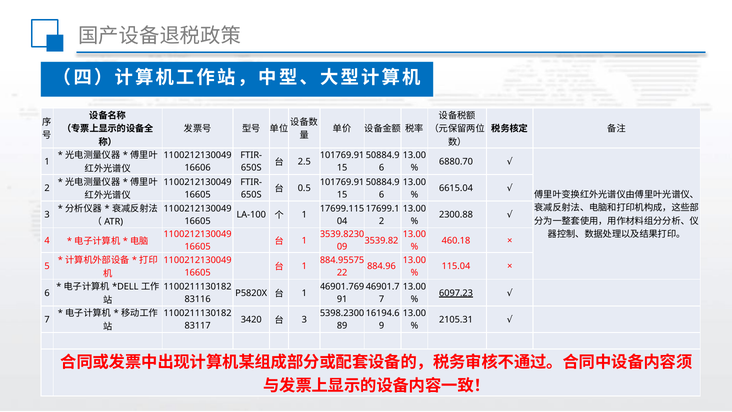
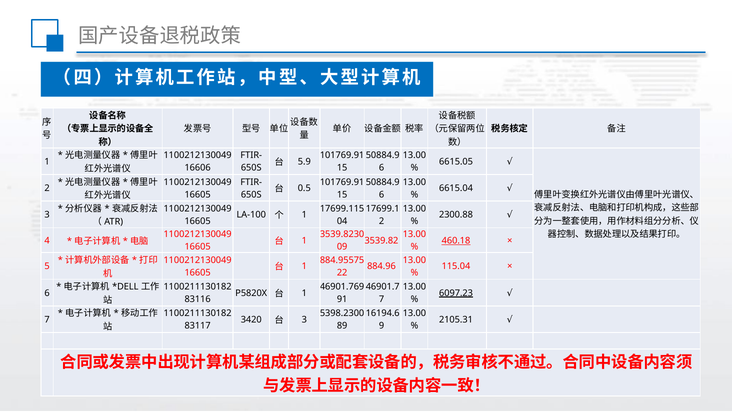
2.5: 2.5 -> 5.9
6880.70: 6880.70 -> 6615.05
460.18 underline: none -> present
